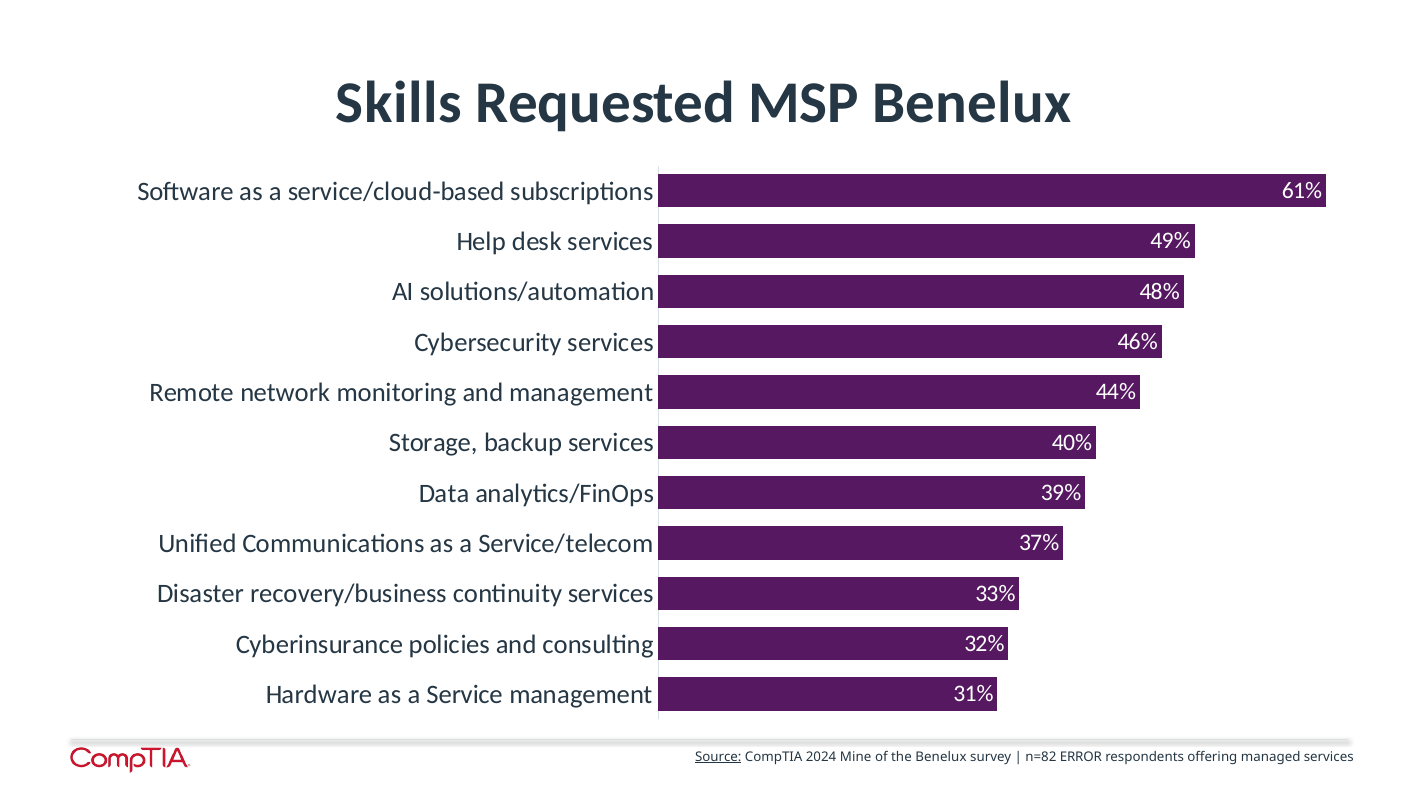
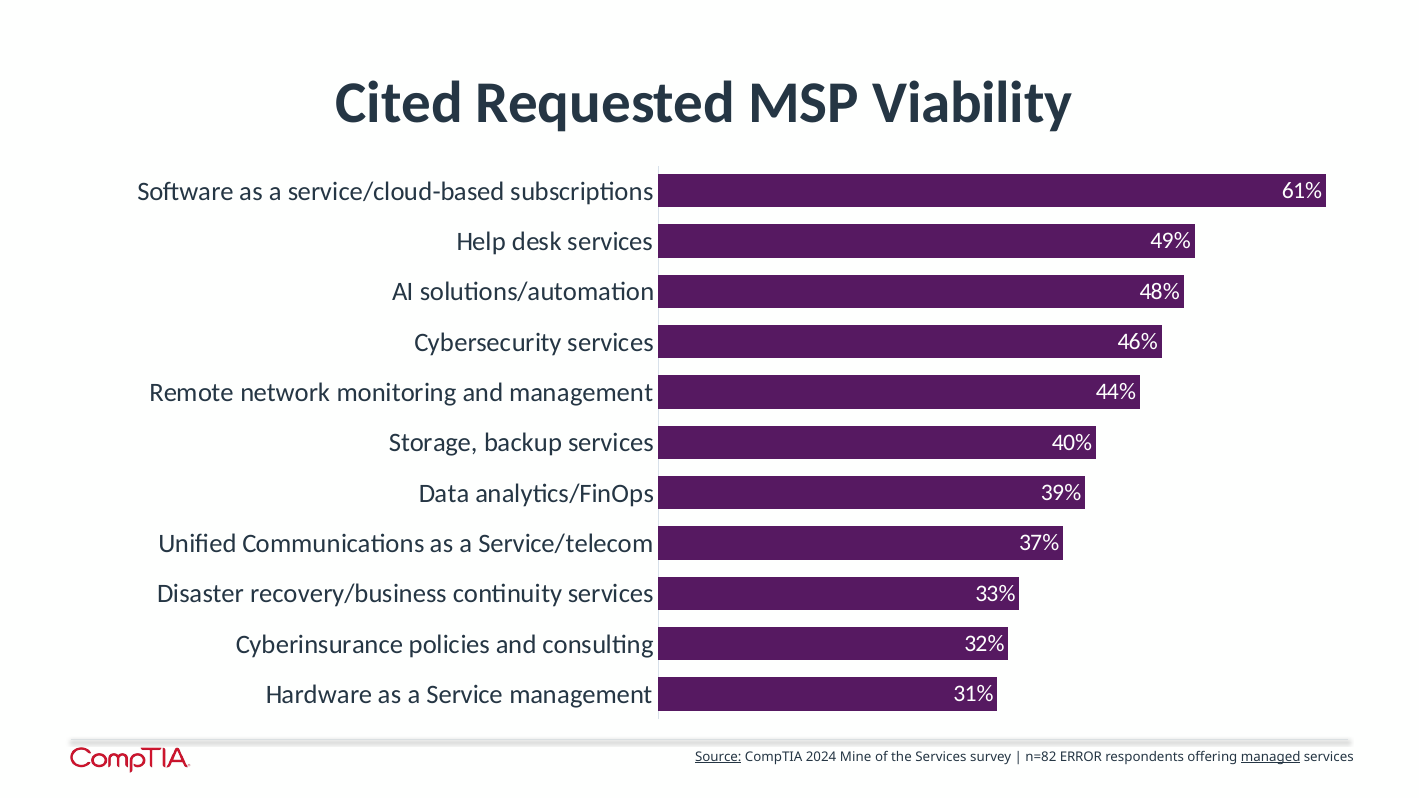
Skills: Skills -> Cited
MSP Benelux: Benelux -> Viability
the Benelux: Benelux -> Services
managed underline: none -> present
